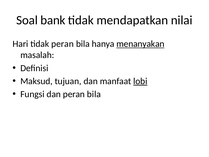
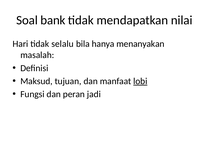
tidak peran: peran -> selalu
menanyakan underline: present -> none
dan peran bila: bila -> jadi
